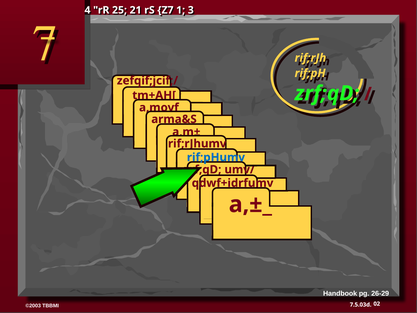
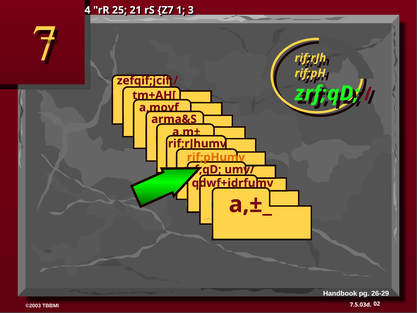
rif;pHumv colour: blue -> orange
